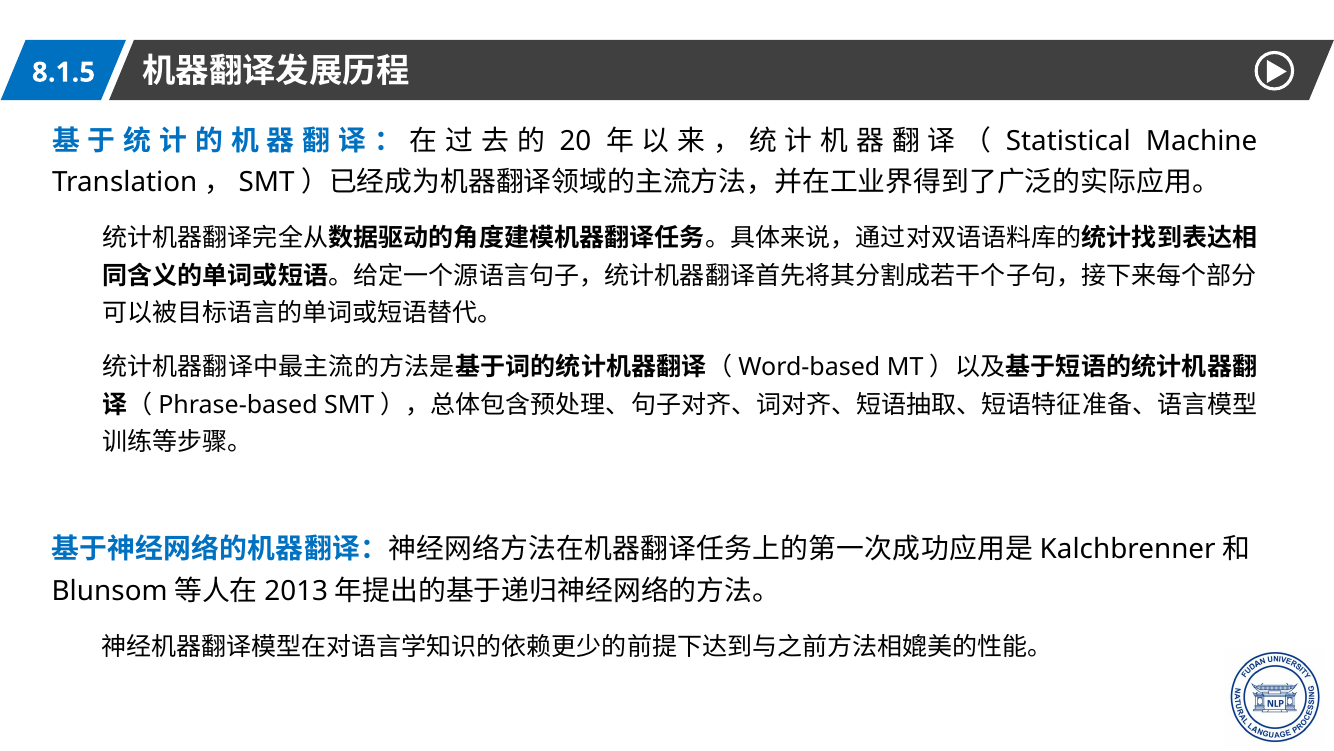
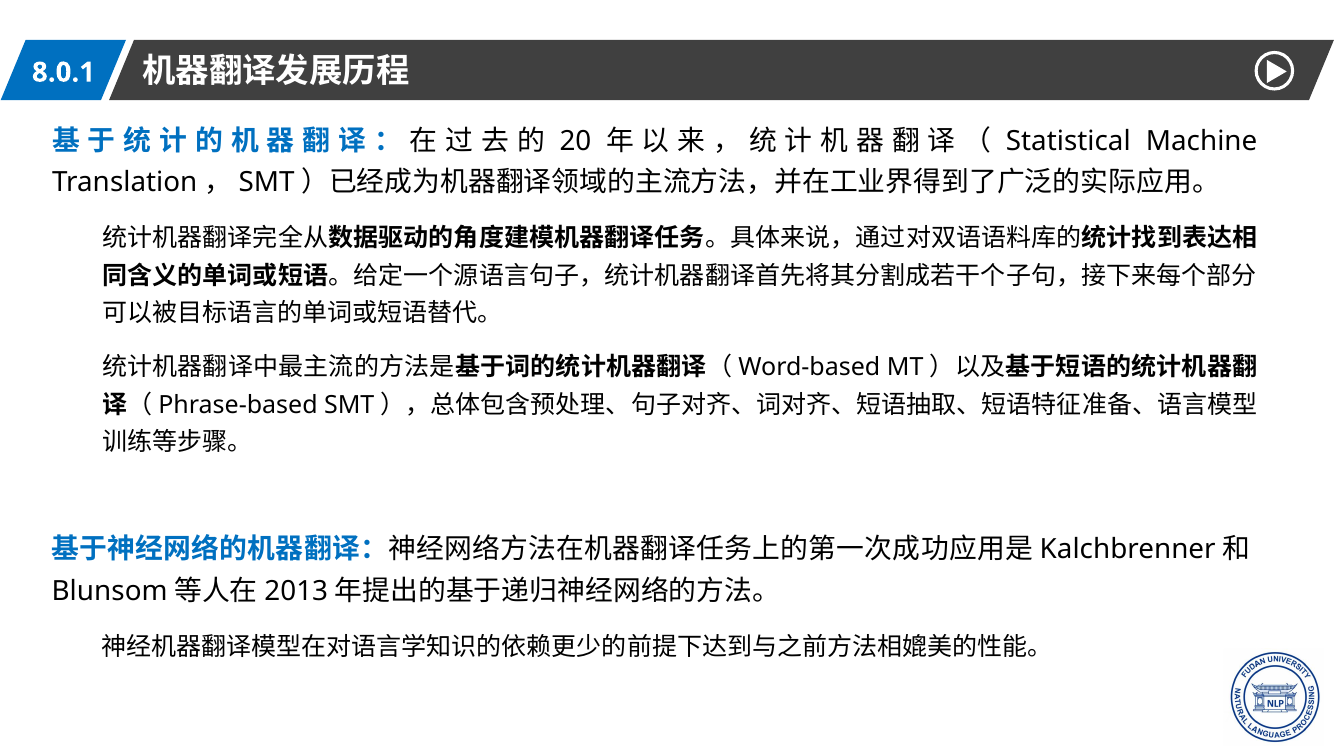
8.1.5: 8.1.5 -> 8.0.1
